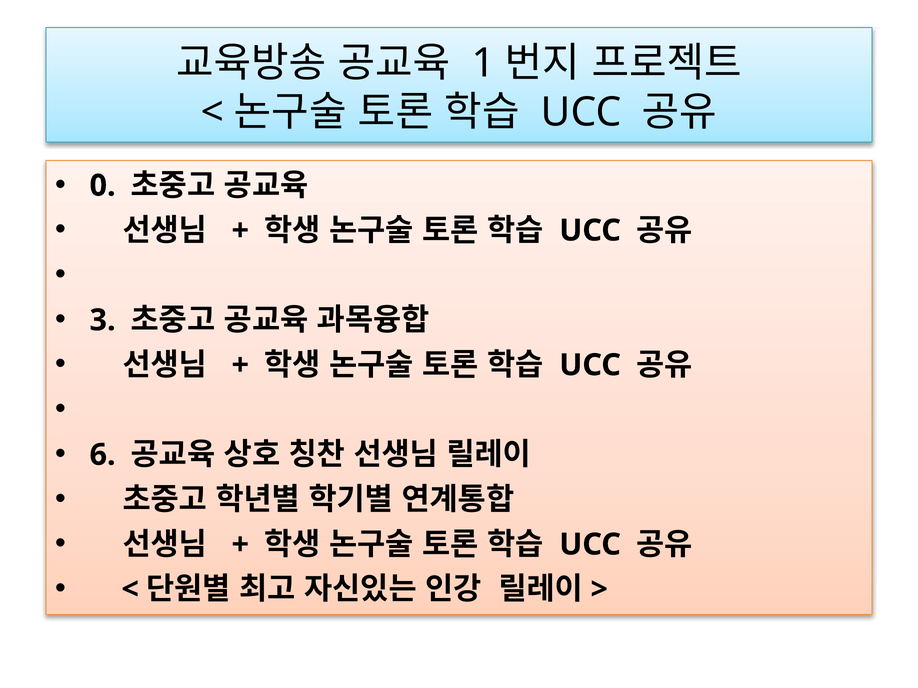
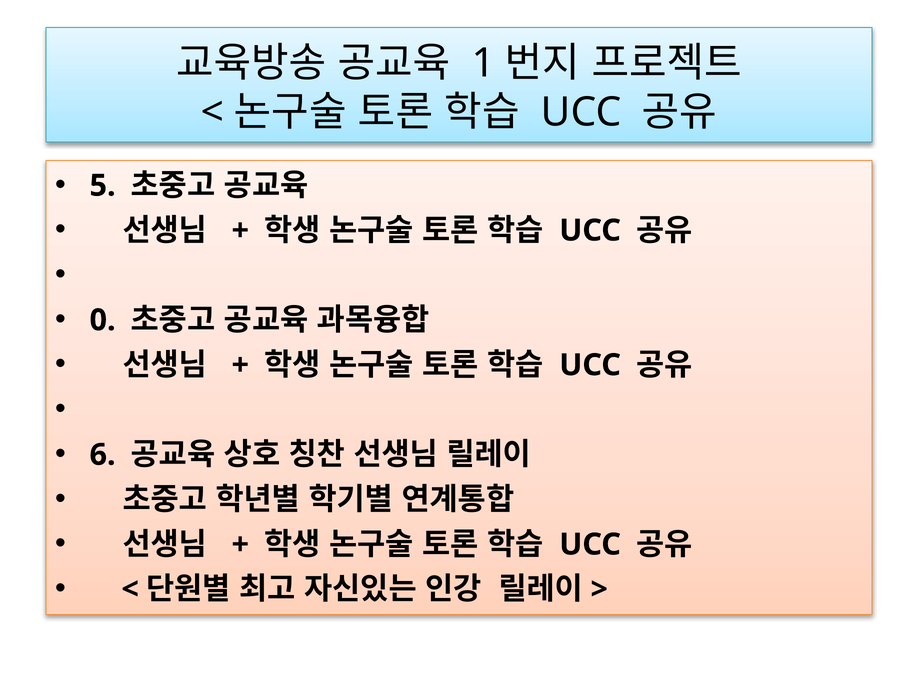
0: 0 -> 5
3: 3 -> 0
